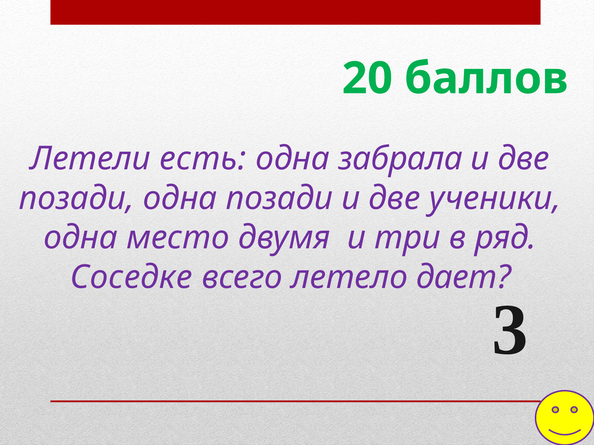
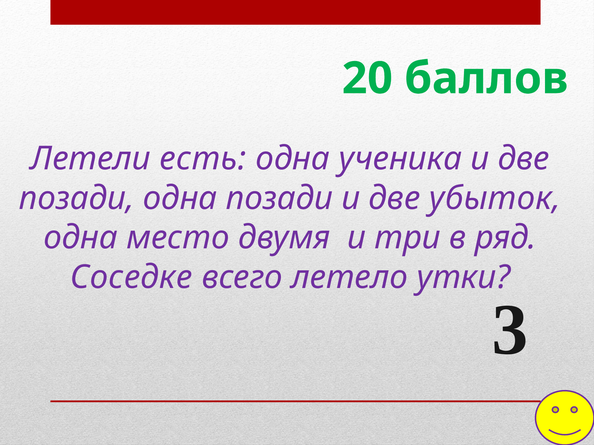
забрала: забрала -> ученика
ученики: ученики -> убыток
дает: дает -> утки
